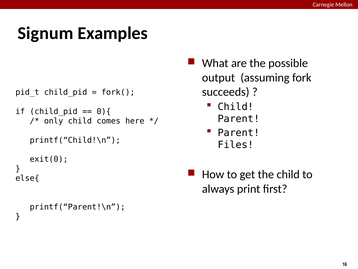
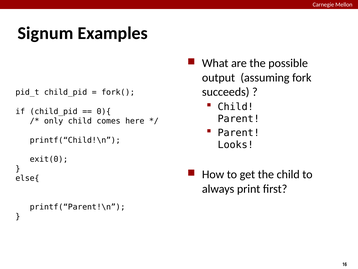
Files: Files -> Looks
